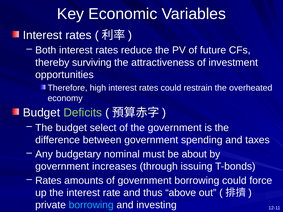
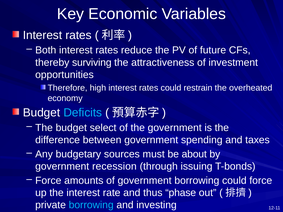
Deficits colour: light green -> light blue
nominal: nominal -> sources
increases: increases -> recession
Rates at (48, 181): Rates -> Force
above: above -> phase
